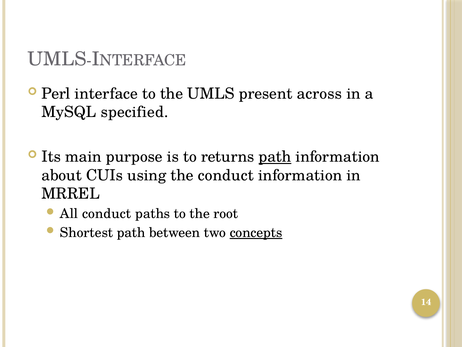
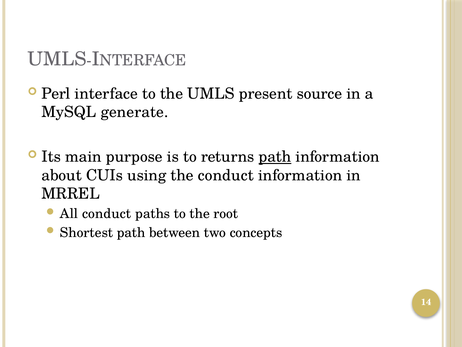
across: across -> source
specified: specified -> generate
concepts underline: present -> none
